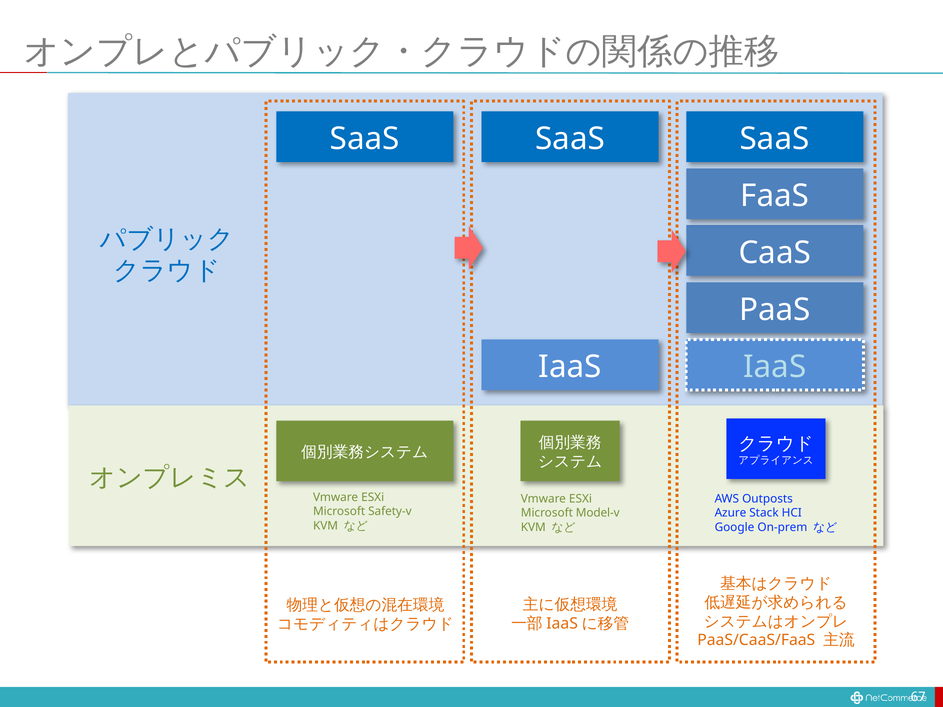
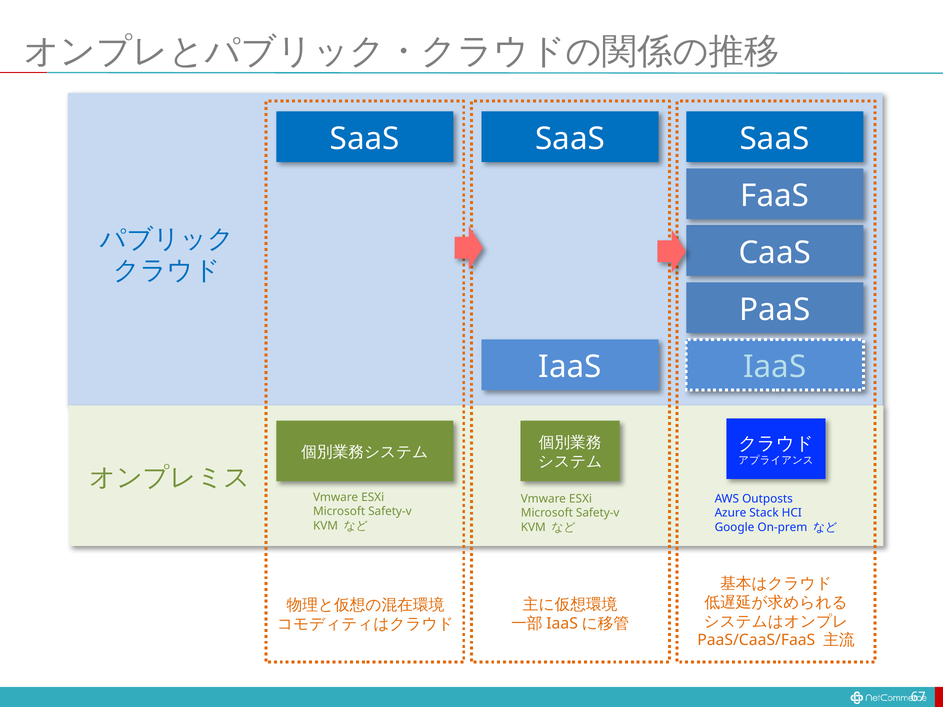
Model-v at (598, 513): Model-v -> Safety-v
